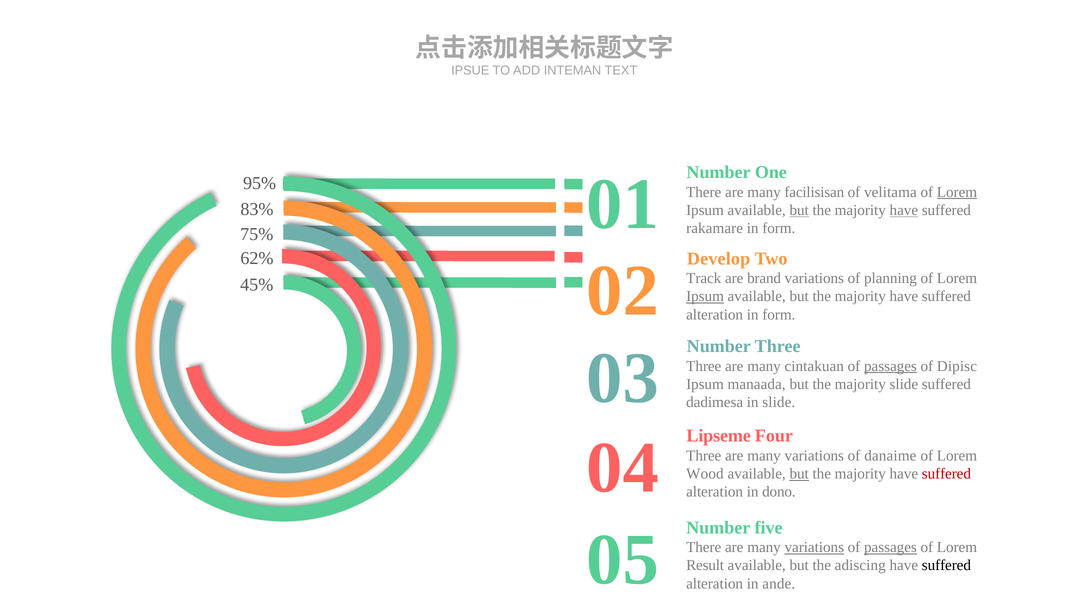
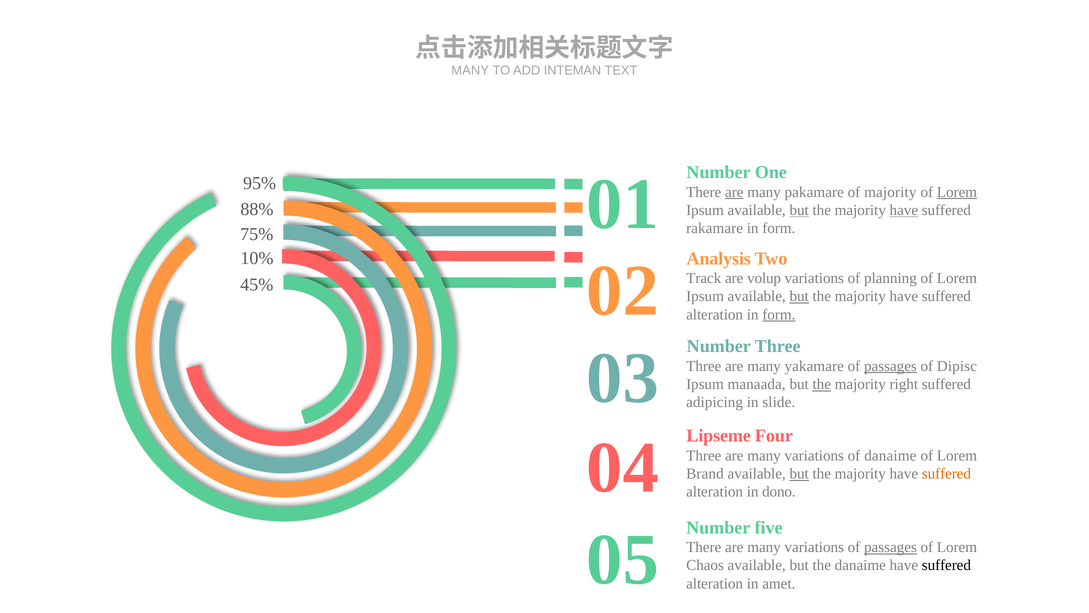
IPSUE at (470, 70): IPSUE -> MANY
are at (734, 192) underline: none -> present
facilisisan: facilisisan -> pakamare
of velitama: velitama -> majority
83%: 83% -> 88%
62%: 62% -> 10%
Develop: Develop -> Analysis
brand: brand -> volup
Ipsum at (705, 296) underline: present -> none
but at (799, 296) underline: none -> present
form at (779, 314) underline: none -> present
cintakuan: cintakuan -> yakamare
the at (822, 384) underline: none -> present
majority slide: slide -> right
dadimesa: dadimesa -> adipicing
Wood: Wood -> Brand
suffered at (946, 473) colour: red -> orange
variations at (814, 547) underline: present -> none
Result: Result -> Chaos
the adiscing: adiscing -> danaime
ande: ande -> amet
